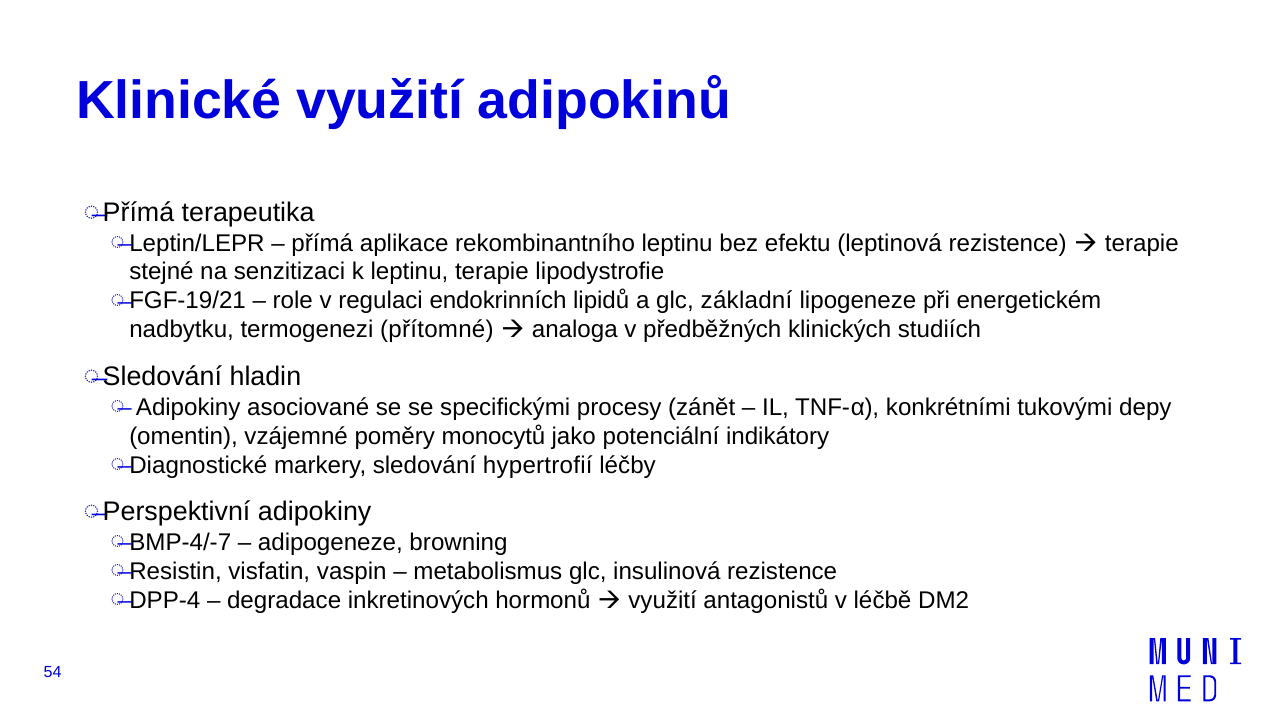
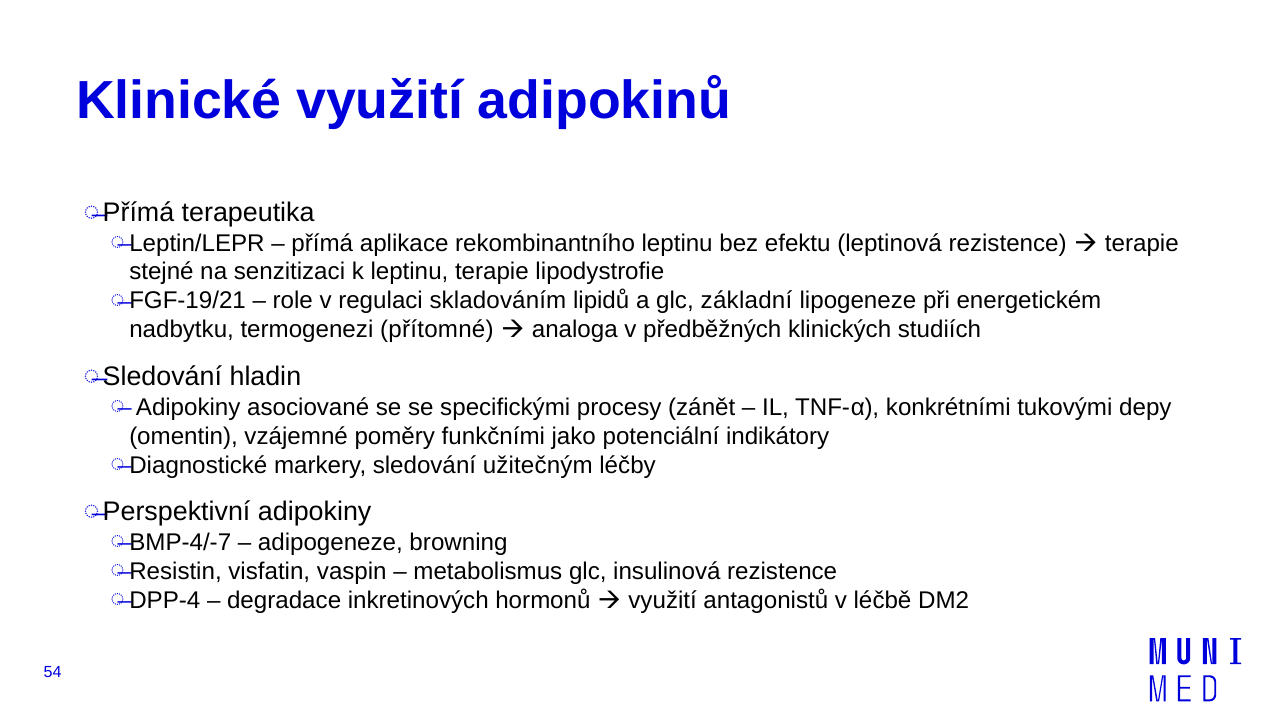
endokrinních: endokrinních -> skladováním
monocytů: monocytů -> funkčními
hypertrofií: hypertrofií -> užitečným
